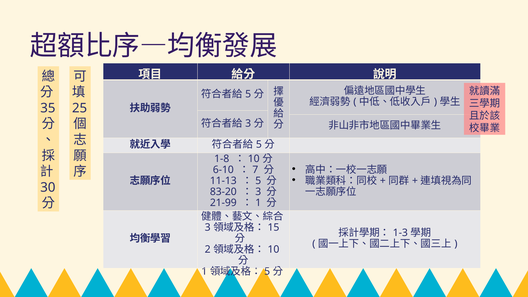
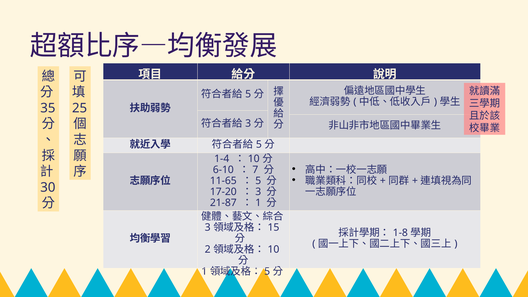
1-8: 1-8 -> 1-4
11-13: 11-13 -> 11-65
83-20: 83-20 -> 17-20
21-99: 21-99 -> 21-87
1-3: 1-3 -> 1-8
